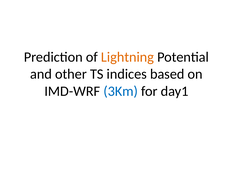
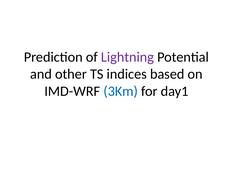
Lightning colour: orange -> purple
